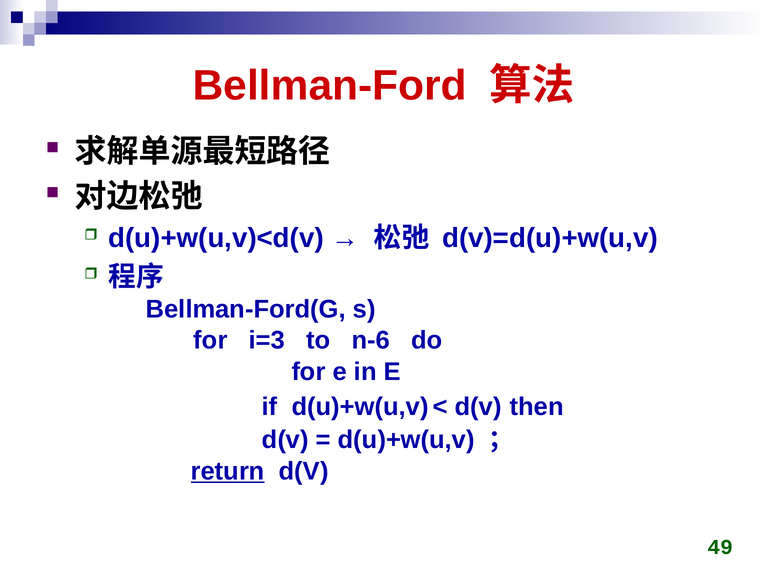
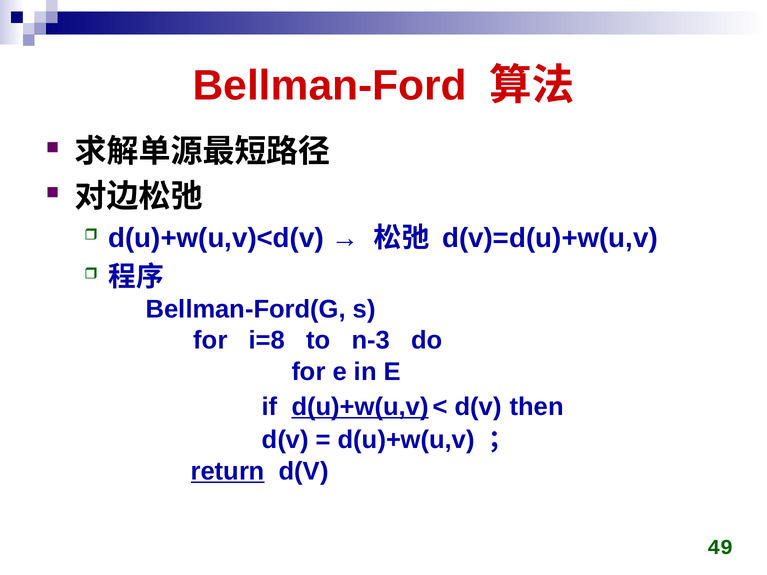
i=3: i=3 -> i=8
n-6: n-6 -> n-3
d(u)+w(u,v at (360, 407) underline: none -> present
